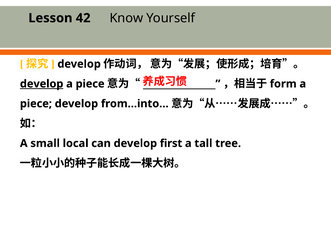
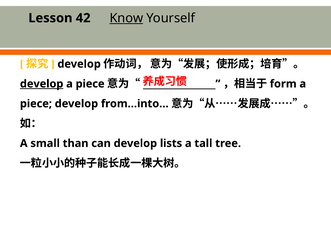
Know underline: none -> present
local: local -> than
first: first -> lists
